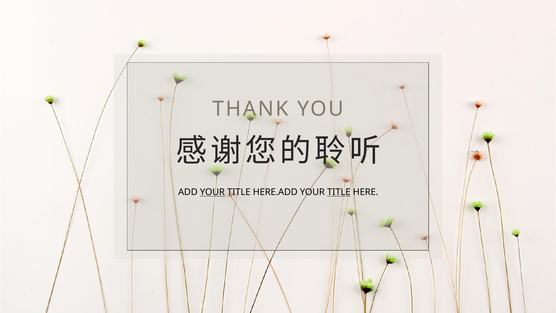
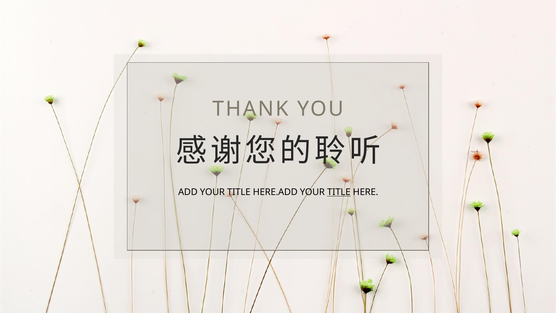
YOUR at (212, 192) underline: present -> none
